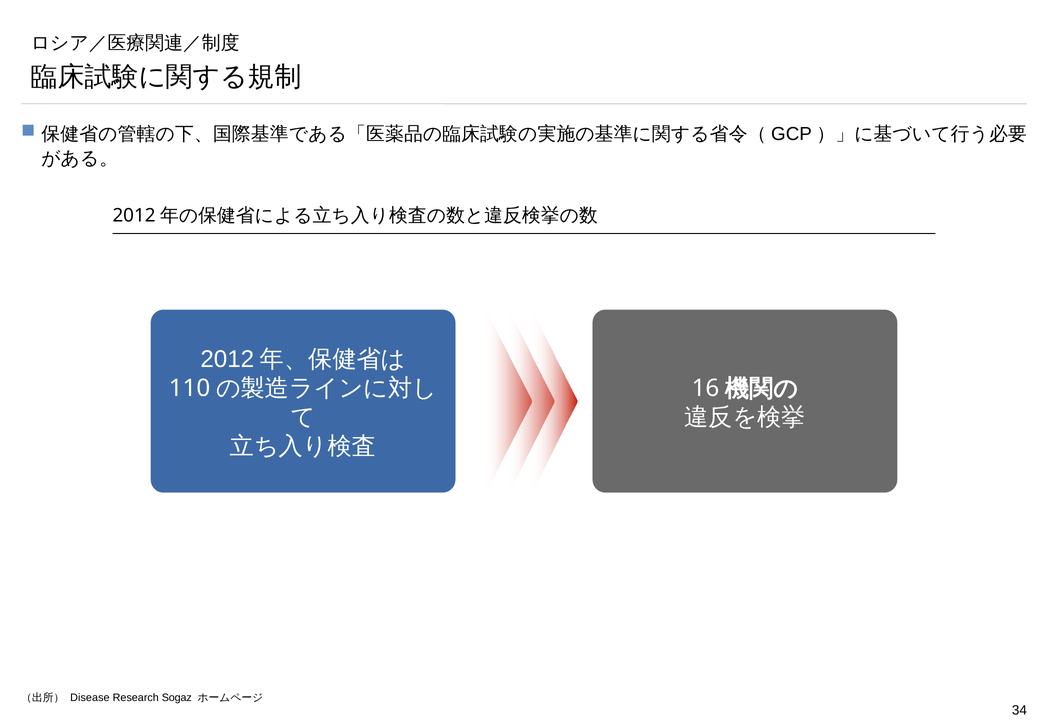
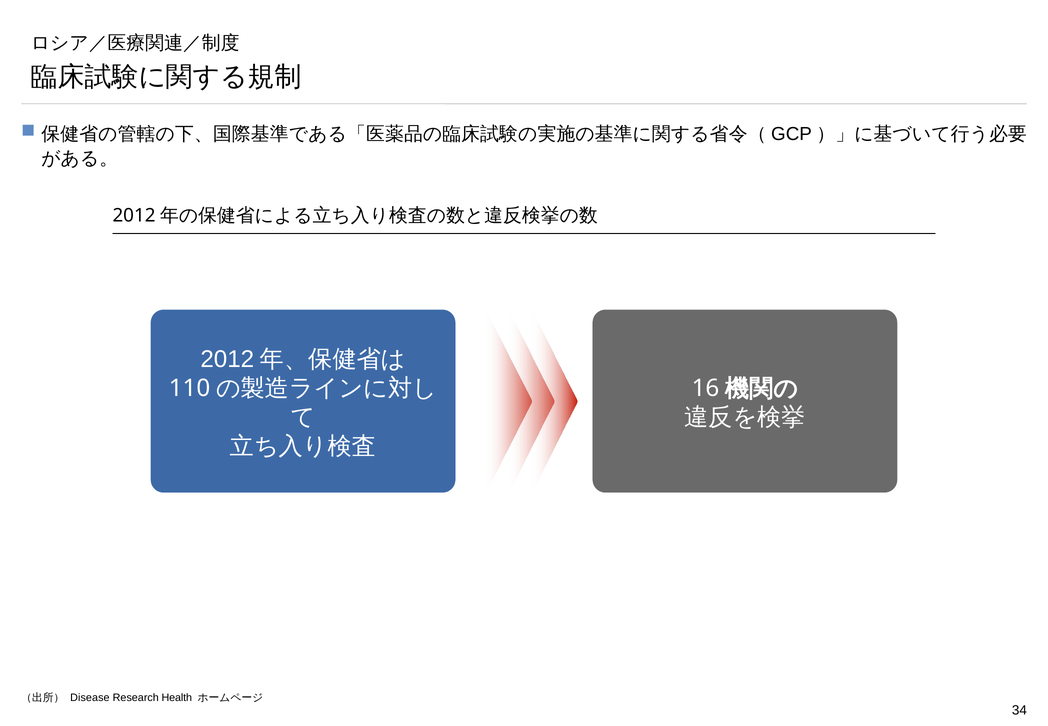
Sogaz: Sogaz -> Health
